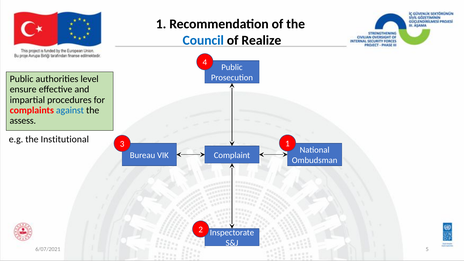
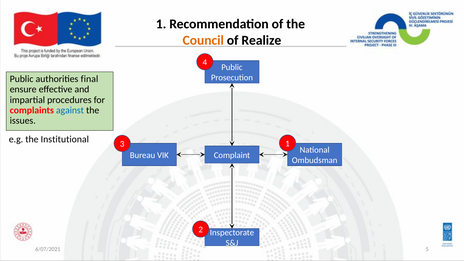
Council colour: blue -> orange
level: level -> final
assess: assess -> issues
